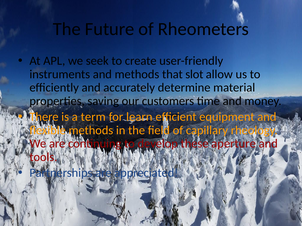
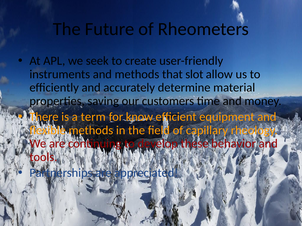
learn: learn -> know
aperture: aperture -> behavior
